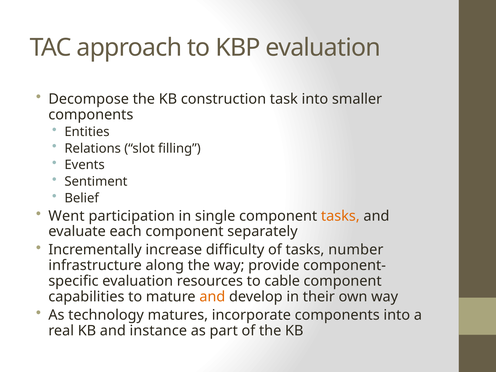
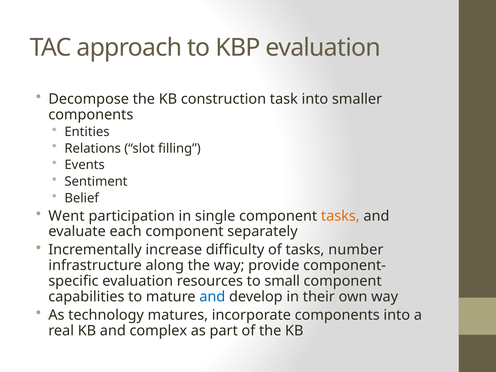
cable: cable -> small
and at (212, 297) colour: orange -> blue
instance: instance -> complex
